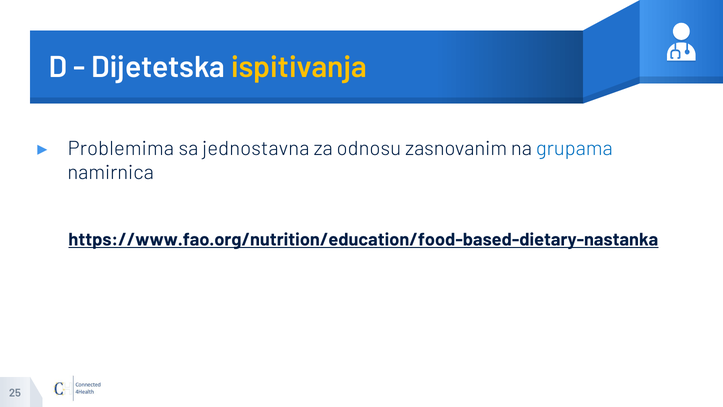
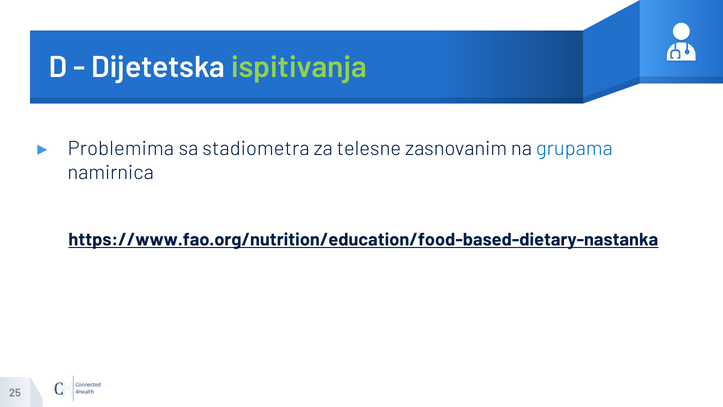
ispitivanja colour: yellow -> light green
jednostavna: jednostavna -> stadiometra
odnosu: odnosu -> telesne
